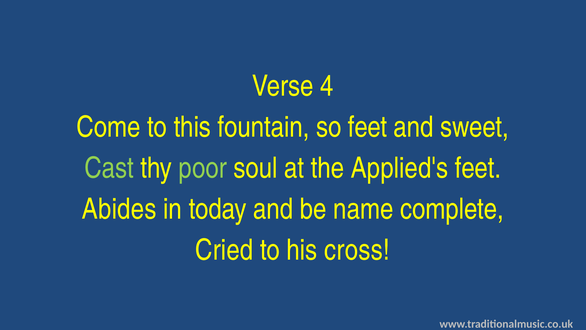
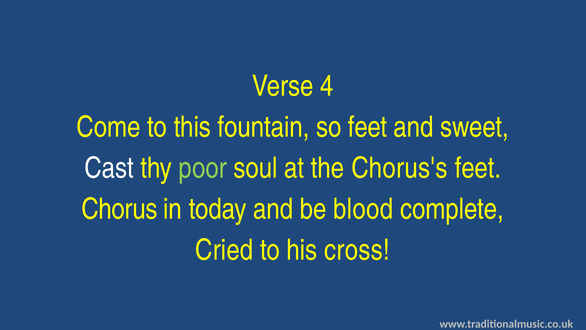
Cast colour: light green -> white
Applied's: Applied's -> Chorus's
Abides: Abides -> Chorus
name: name -> blood
